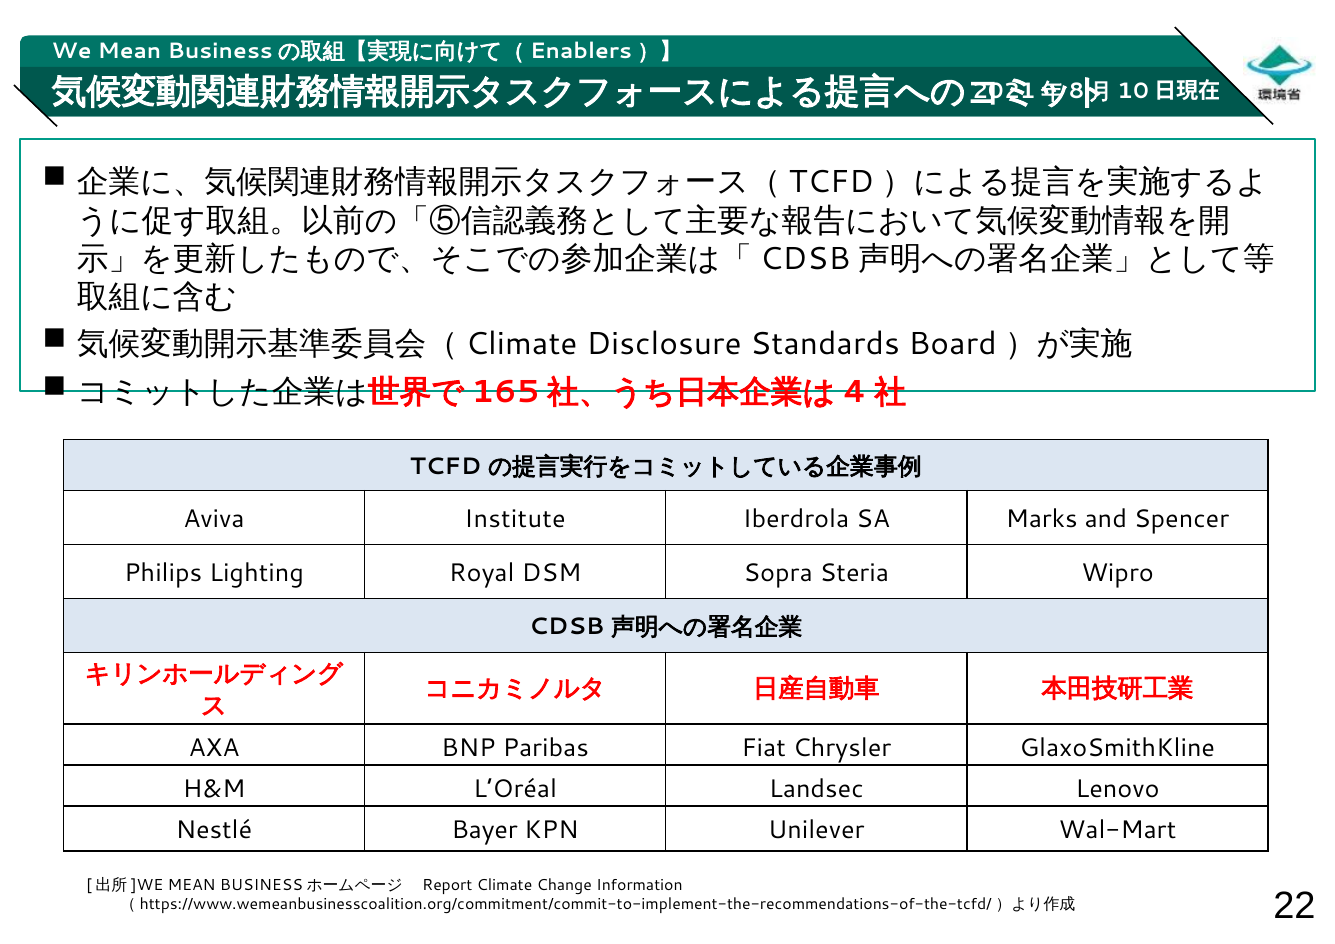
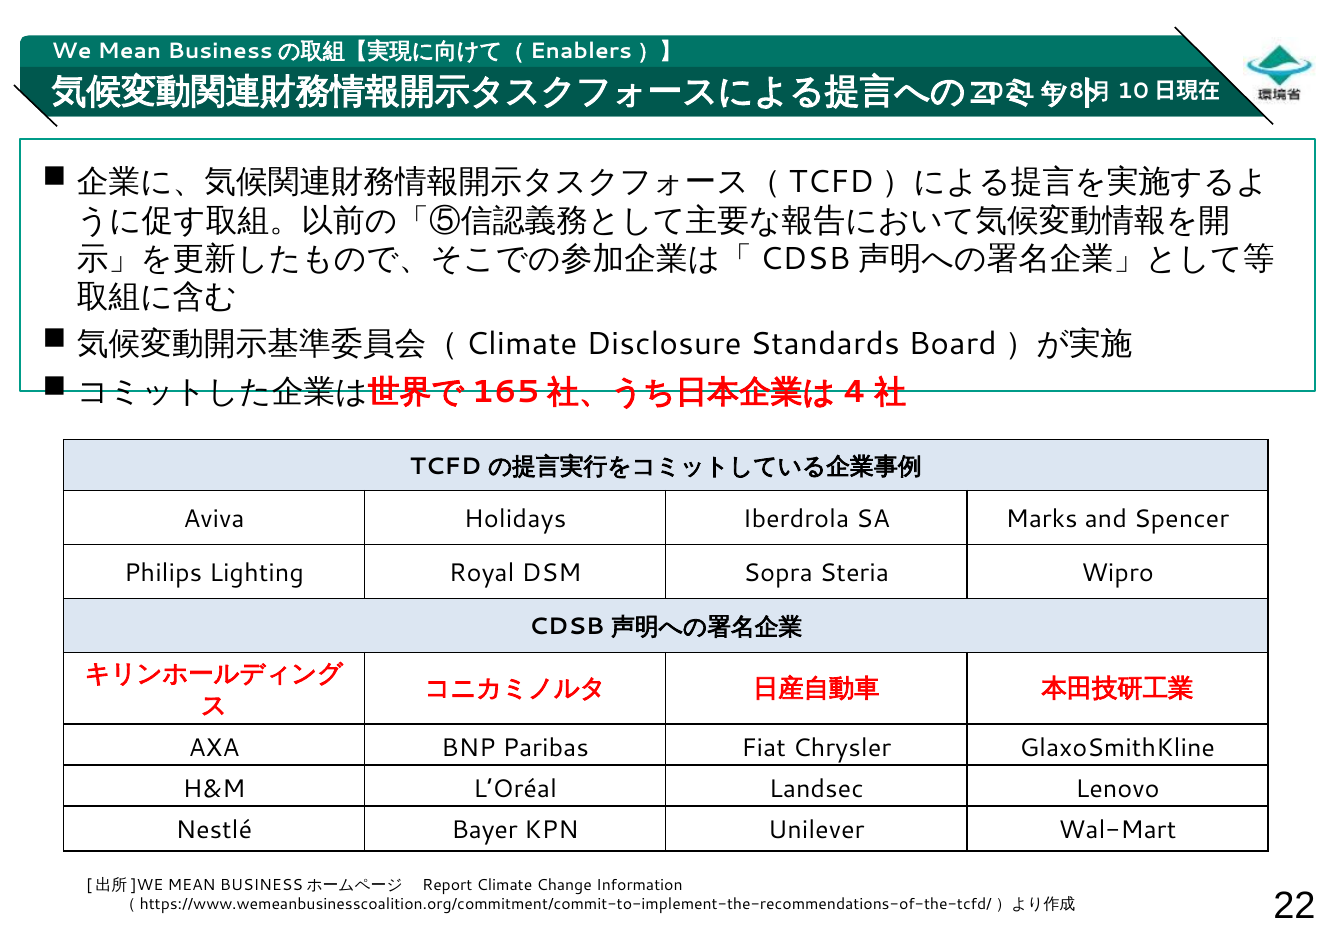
Institute: Institute -> Holidays
